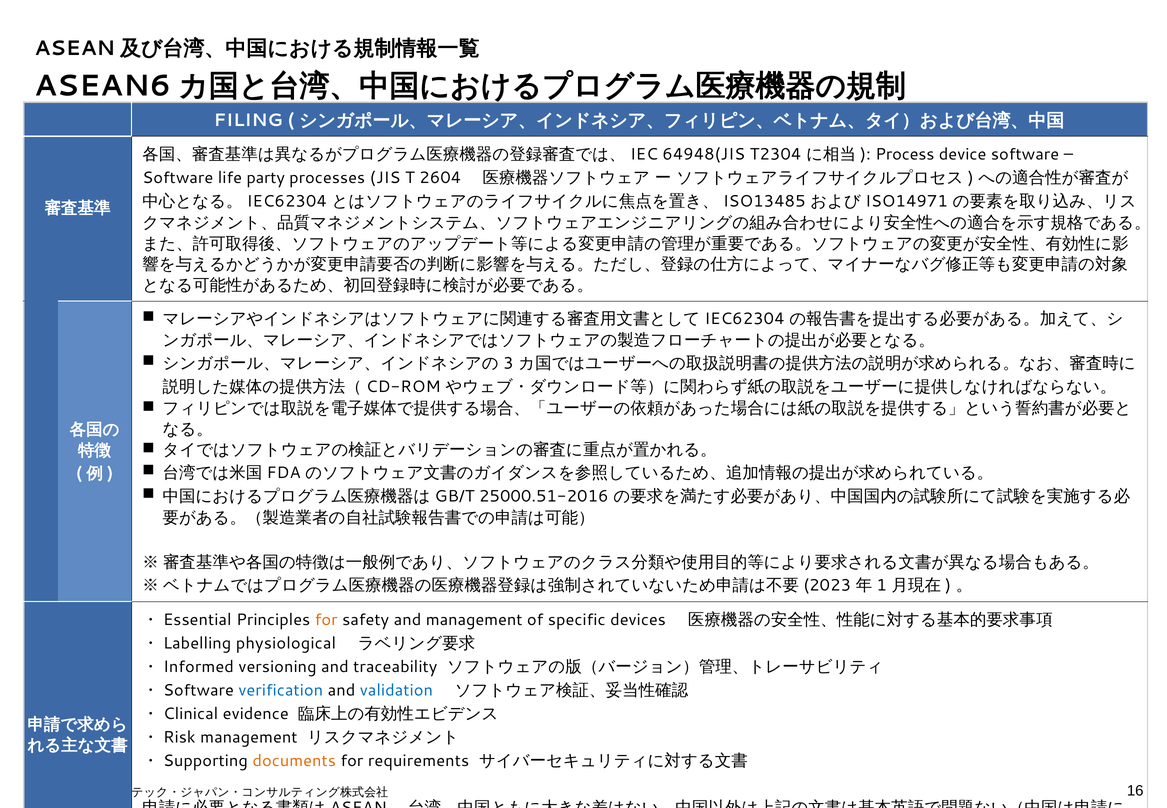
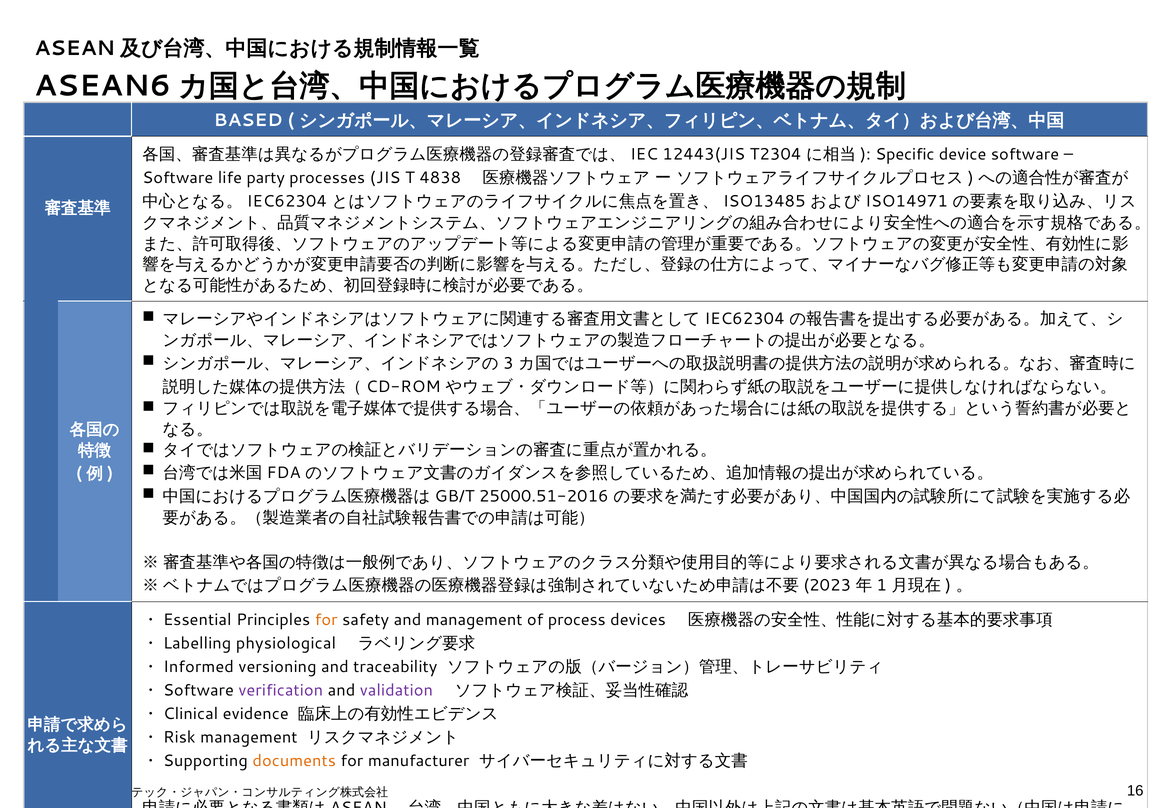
FILING: FILING -> BASED
64948(JIS: 64948(JIS -> 12443(JIS
Process: Process -> Specific
2604: 2604 -> 4838
specific: specific -> process
verification colour: blue -> purple
validation colour: blue -> purple
requirements: requirements -> manufacturer
